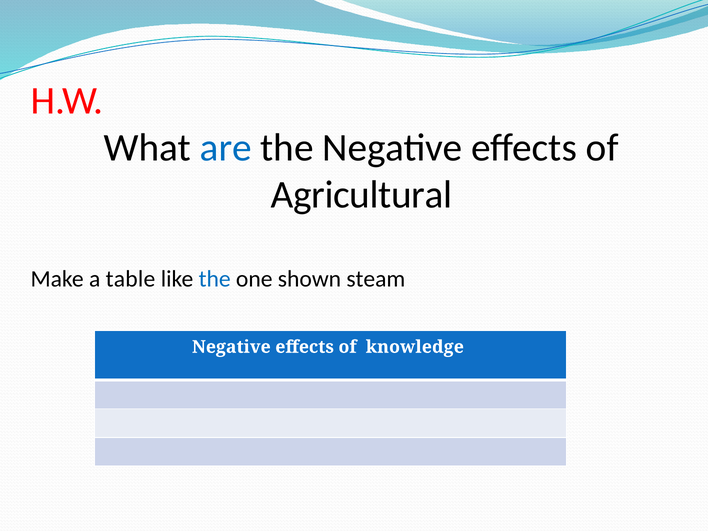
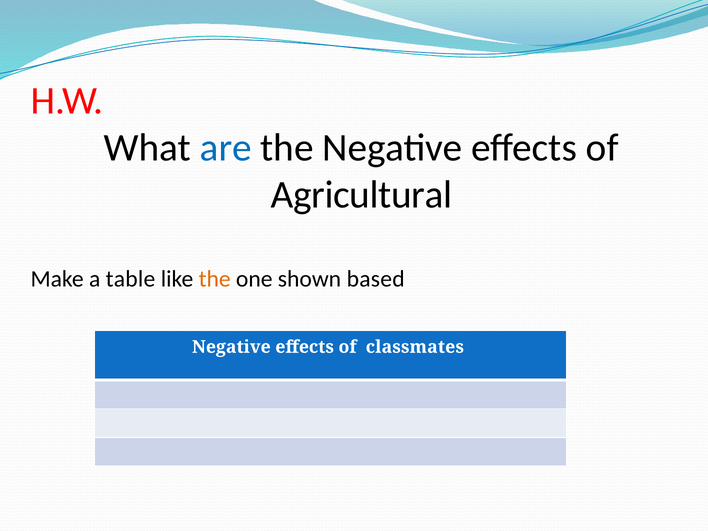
the at (215, 279) colour: blue -> orange
steam: steam -> based
knowledge: knowledge -> classmates
